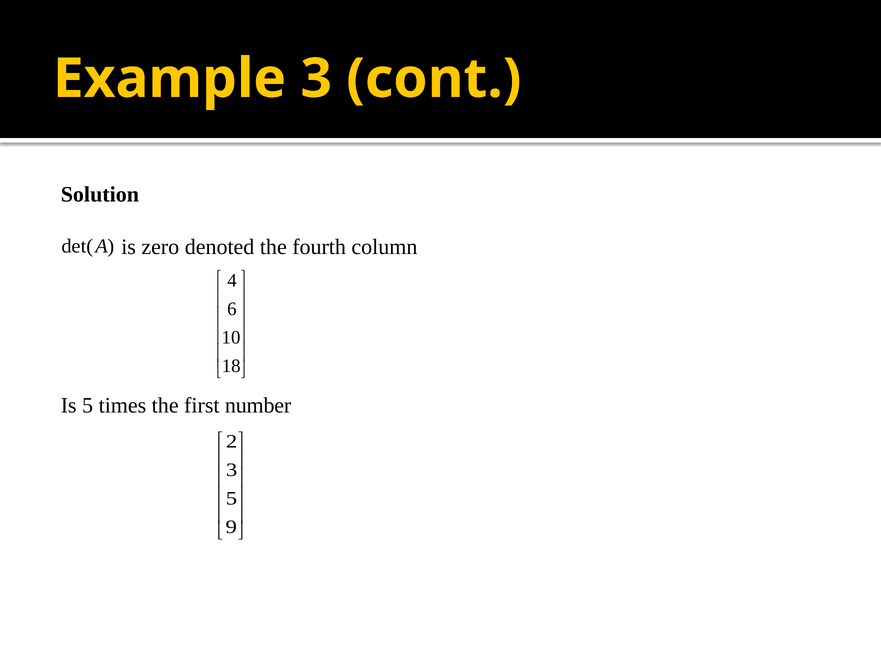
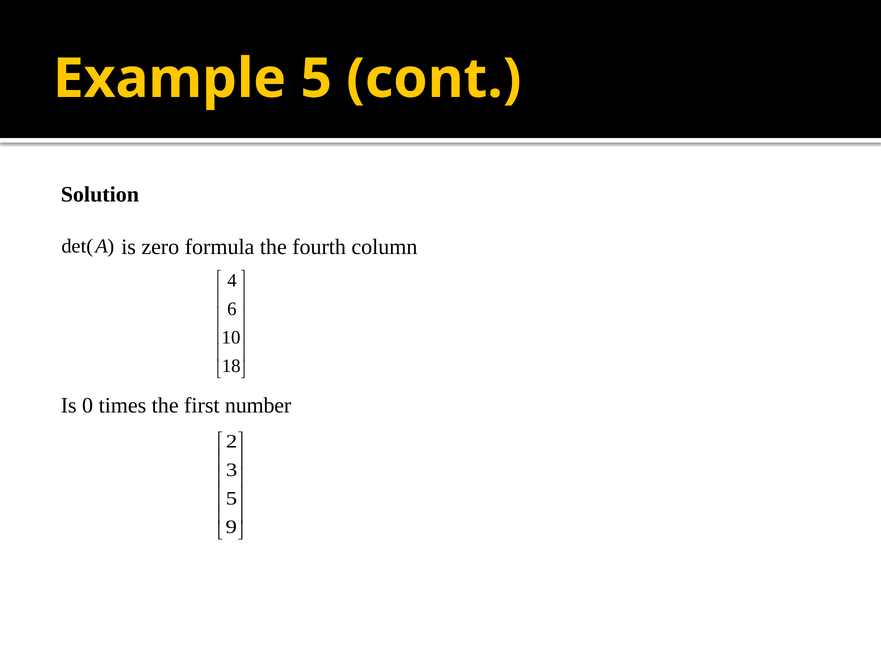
Example 3: 3 -> 5
denoted: denoted -> formula
Is 5: 5 -> 0
